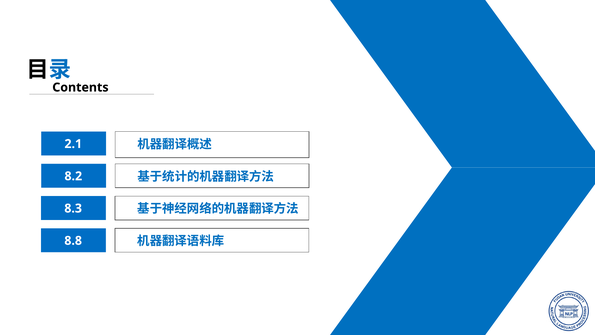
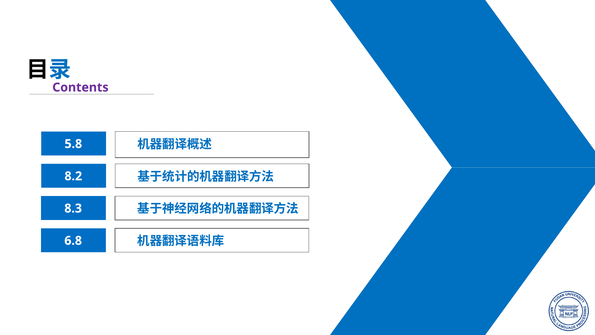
Contents colour: black -> purple
2.1: 2.1 -> 5.8
8.8: 8.8 -> 6.8
